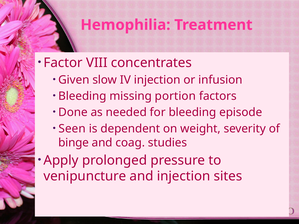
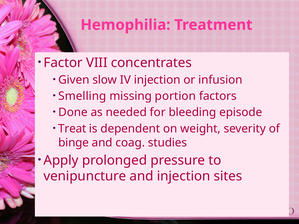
Bleeding at (82, 96): Bleeding -> Smelling
Seen: Seen -> Treat
